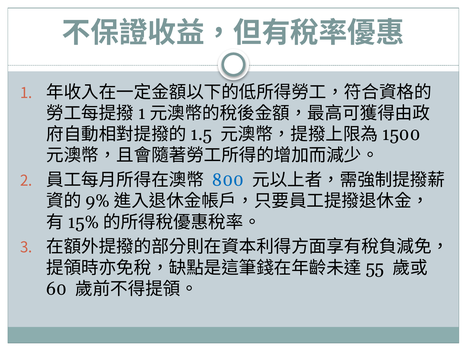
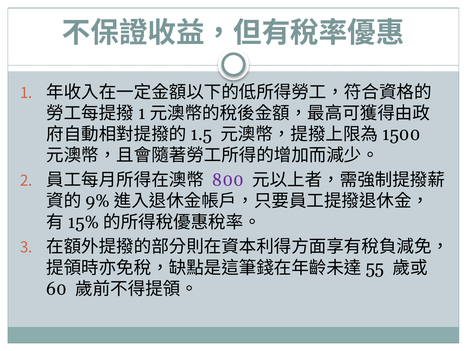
800 colour: blue -> purple
